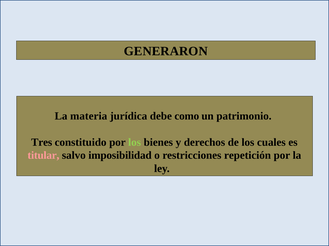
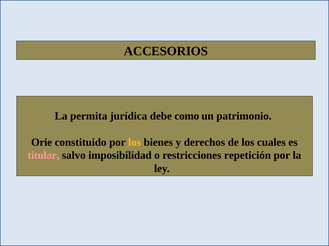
GENERARON: GENERARON -> ACCESORIOS
materia: materia -> permita
Tres: Tres -> Orie
los at (135, 143) colour: light green -> yellow
